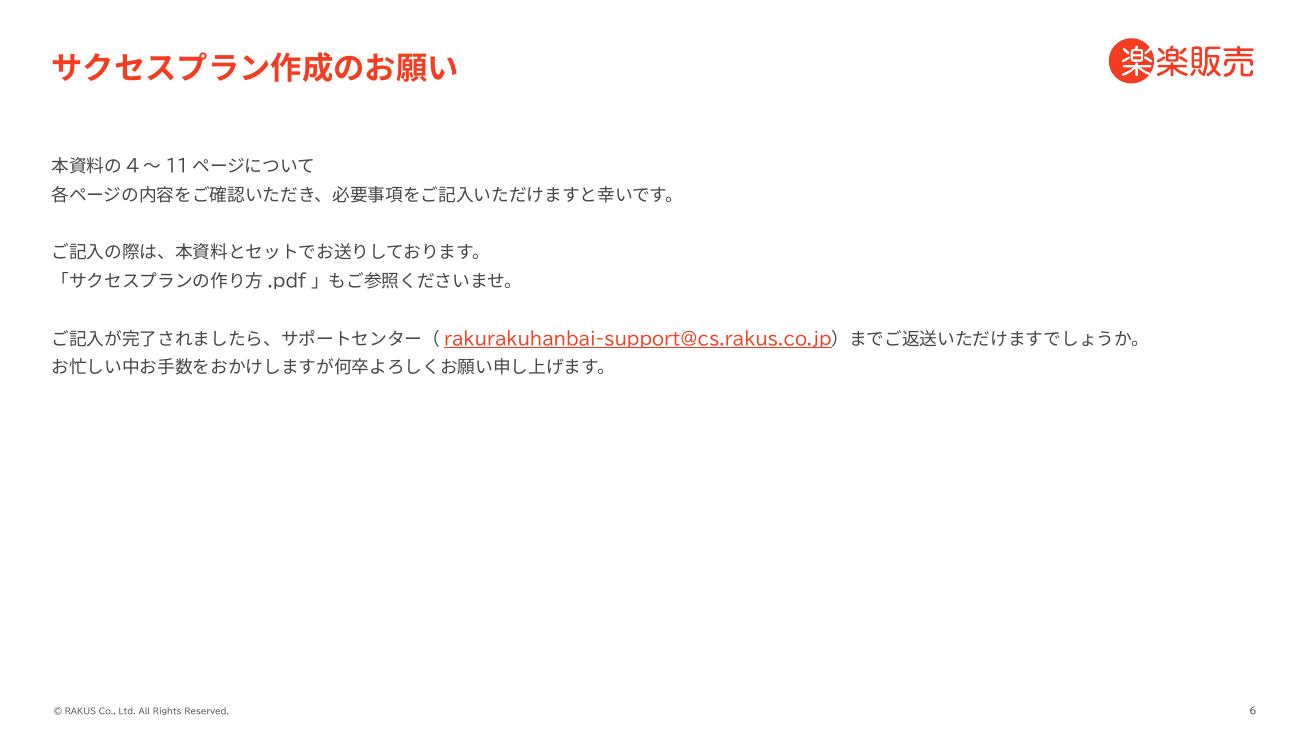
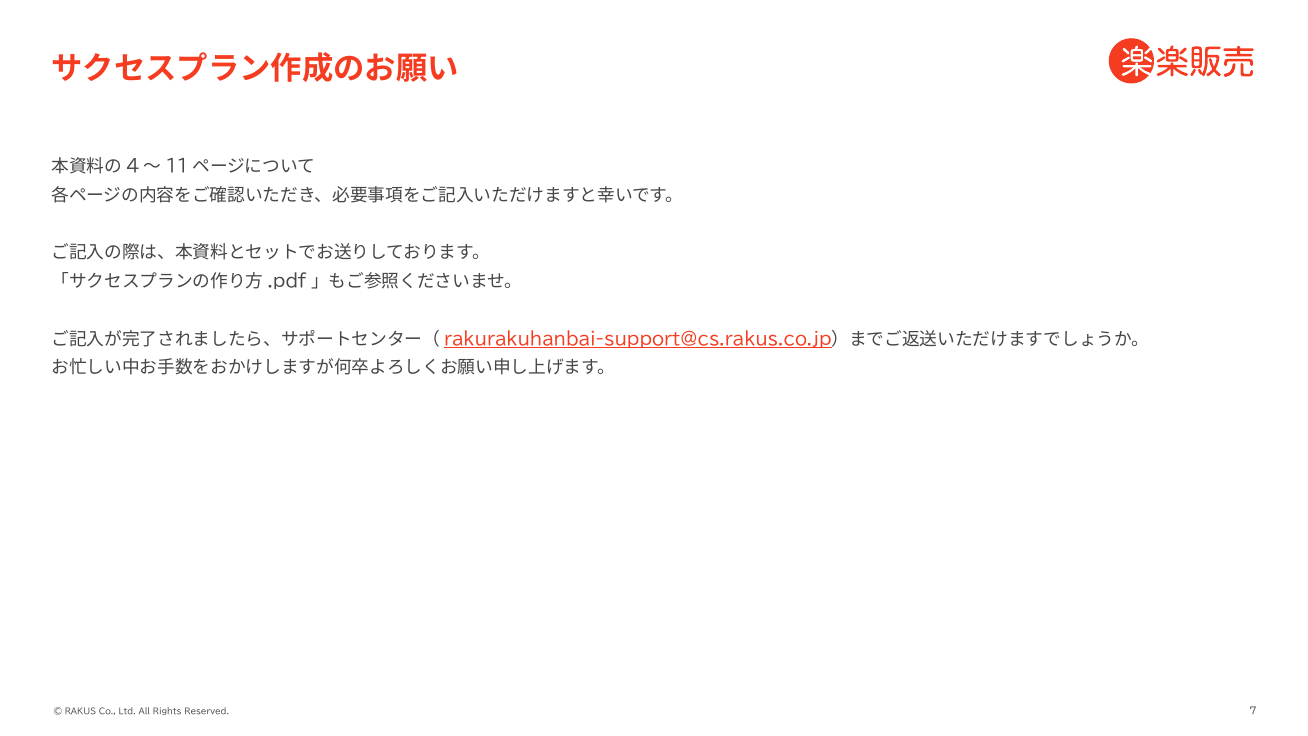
6: 6 -> 7
